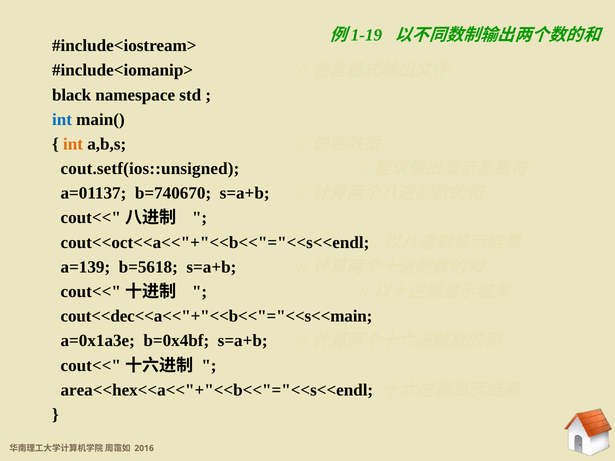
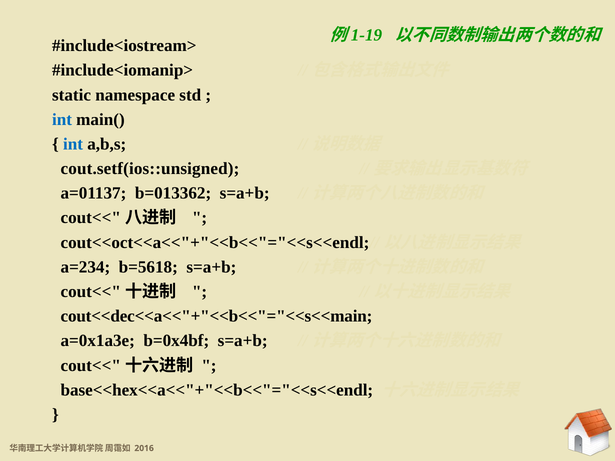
black: black -> static
int at (73, 144) colour: orange -> blue
b=740670: b=740670 -> b=013362
a=139: a=139 -> a=234
area<<hex<<a<<"+"<<b<<"="<<s<<endl: area<<hex<<a<<"+"<<b<<"="<<s<<endl -> base<<hex<<a<<"+"<<b<<"="<<s<<endl
